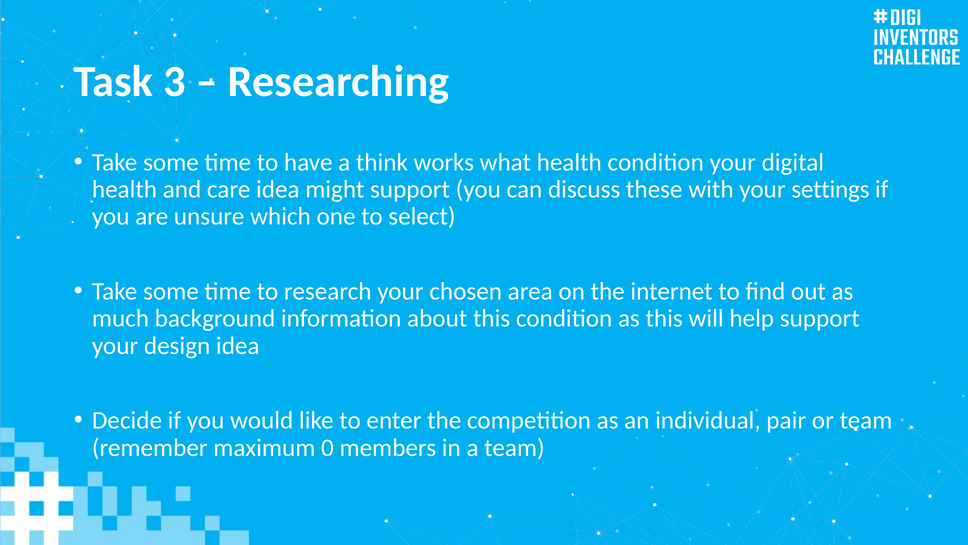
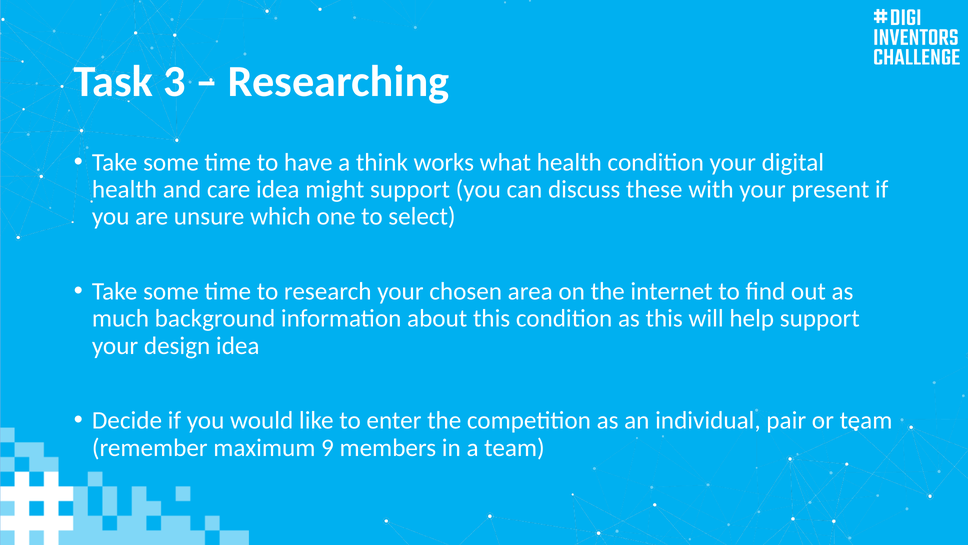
settings: settings -> present
0: 0 -> 9
